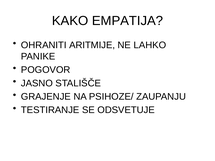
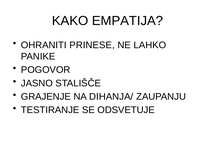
ARITMIJE: ARITMIJE -> PRINESE
PSIHOZE/: PSIHOZE/ -> DIHANJA/
